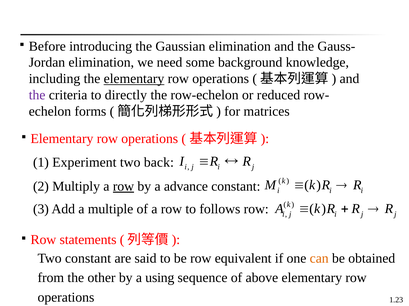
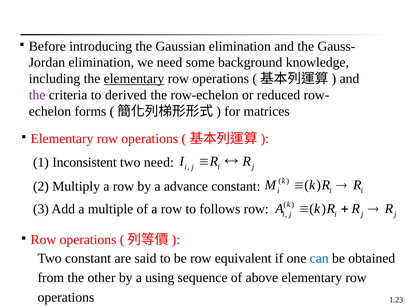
directly: directly -> derived
Experiment: Experiment -> Inconsistent
two back: back -> need
row at (123, 187) underline: present -> none
statements at (88, 240): statements -> operations
can colour: orange -> blue
